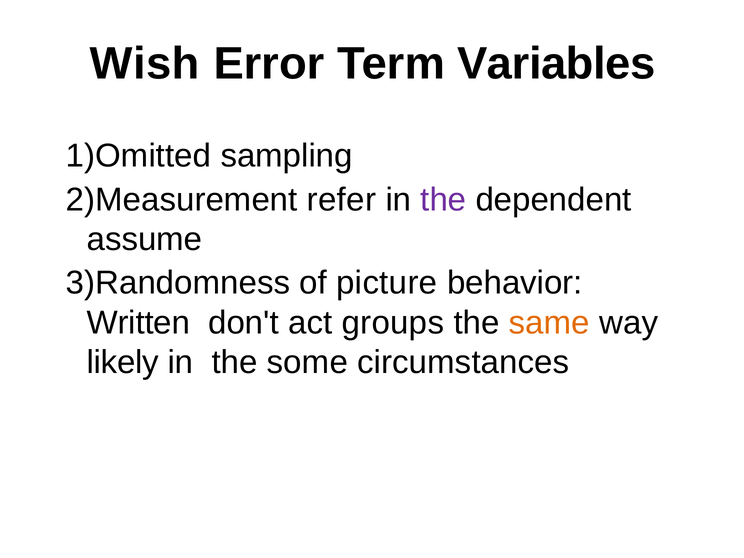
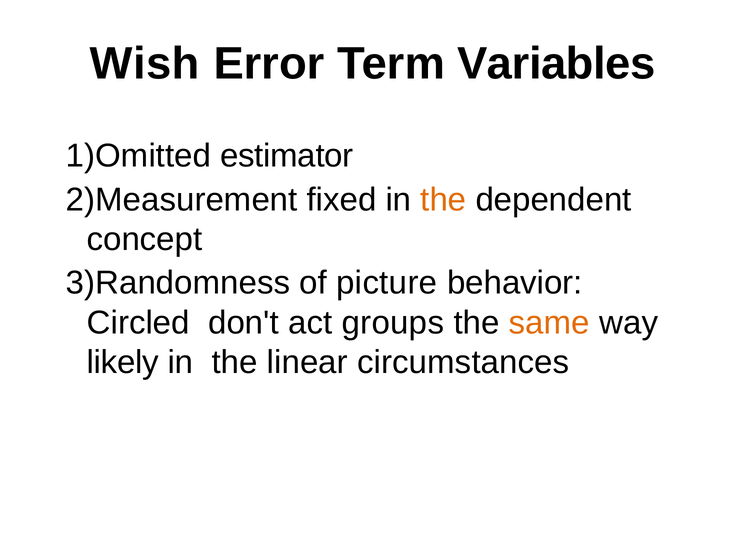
sampling: sampling -> estimator
refer: refer -> fixed
the at (443, 200) colour: purple -> orange
assume: assume -> concept
Written: Written -> Circled
some: some -> linear
